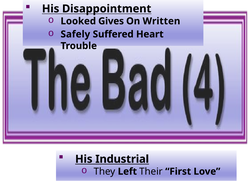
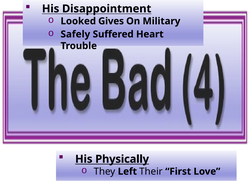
Written: Written -> Military
Industrial: Industrial -> Physically
